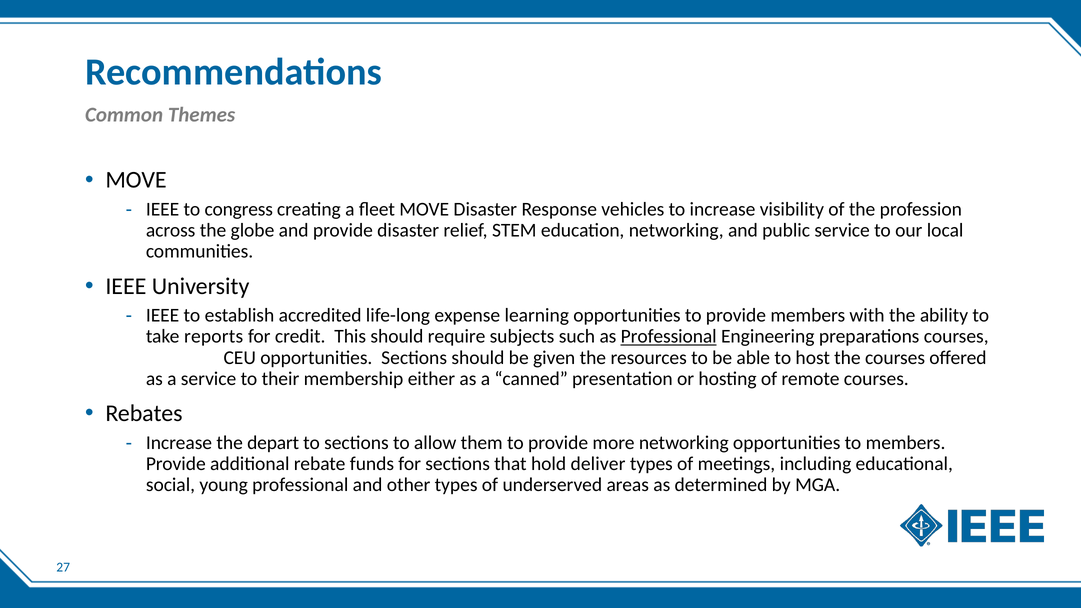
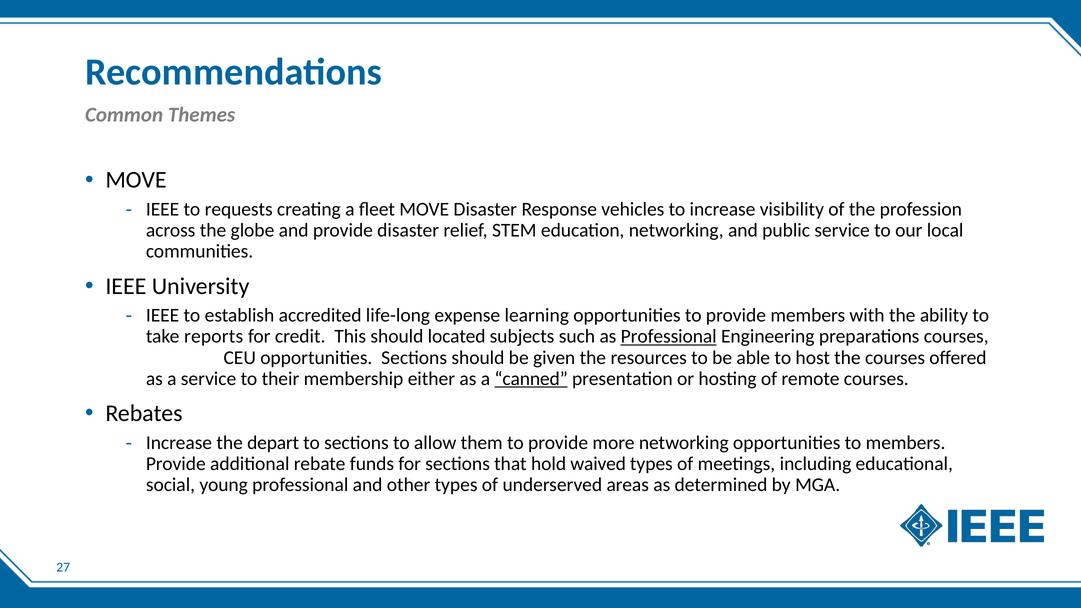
congress: congress -> requests
require: require -> located
canned underline: none -> present
deliver: deliver -> waived
